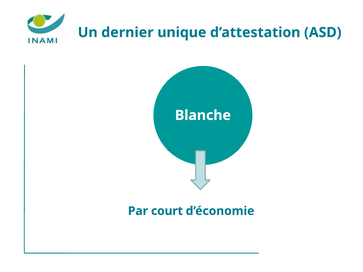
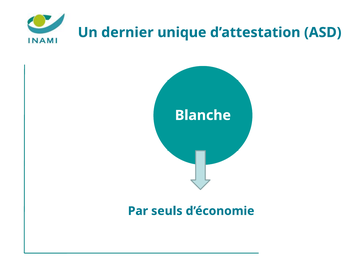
court: court -> seuls
